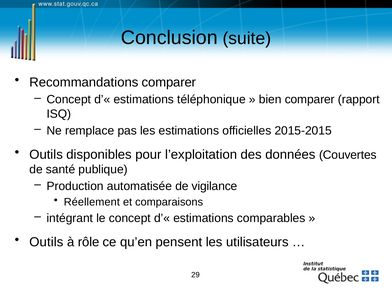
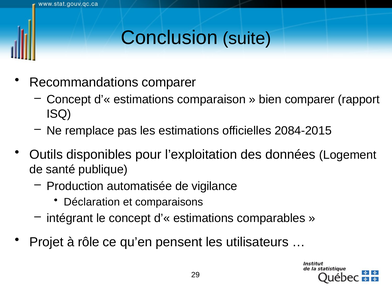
téléphonique: téléphonique -> comparaison
2015-2015: 2015-2015 -> 2084-2015
Couvertes: Couvertes -> Logement
Réellement: Réellement -> Déclaration
Outils at (46, 242): Outils -> Projet
